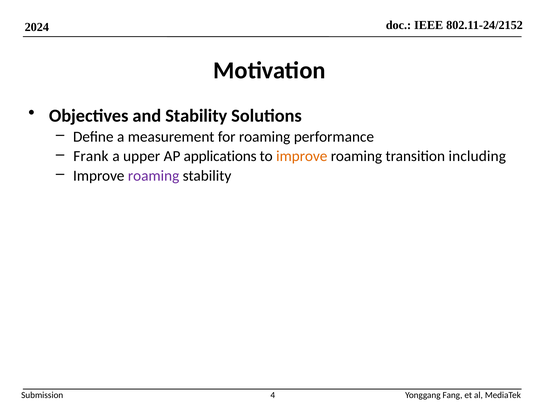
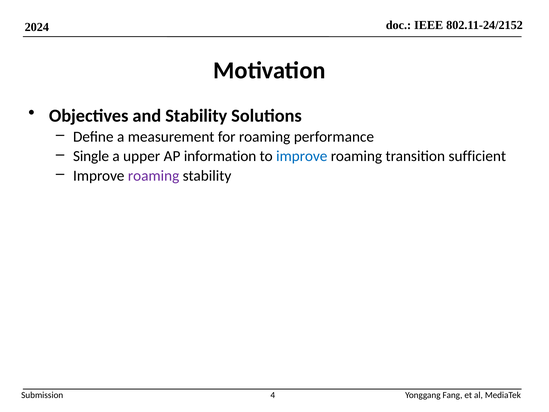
Frank: Frank -> Single
applications: applications -> information
improve at (302, 156) colour: orange -> blue
including: including -> sufficient
